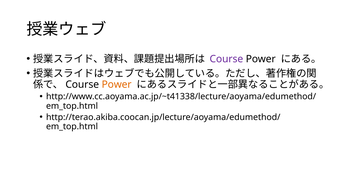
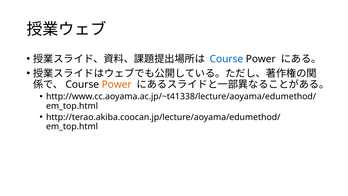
Course at (226, 59) colour: purple -> blue
